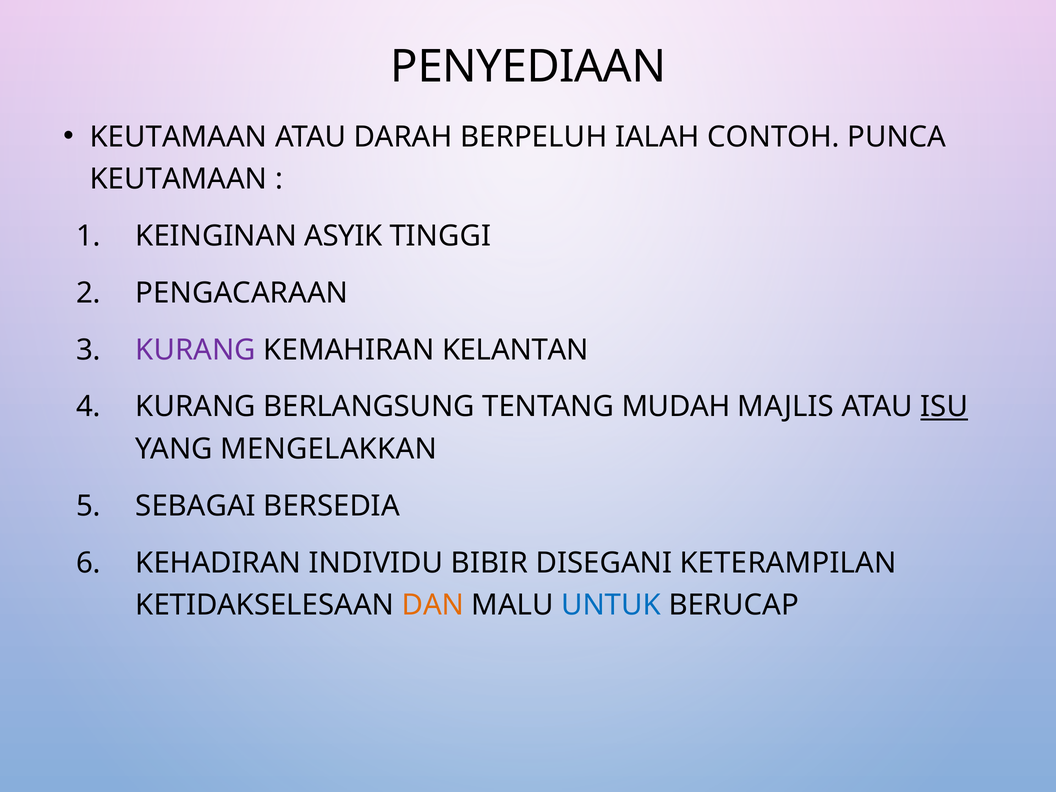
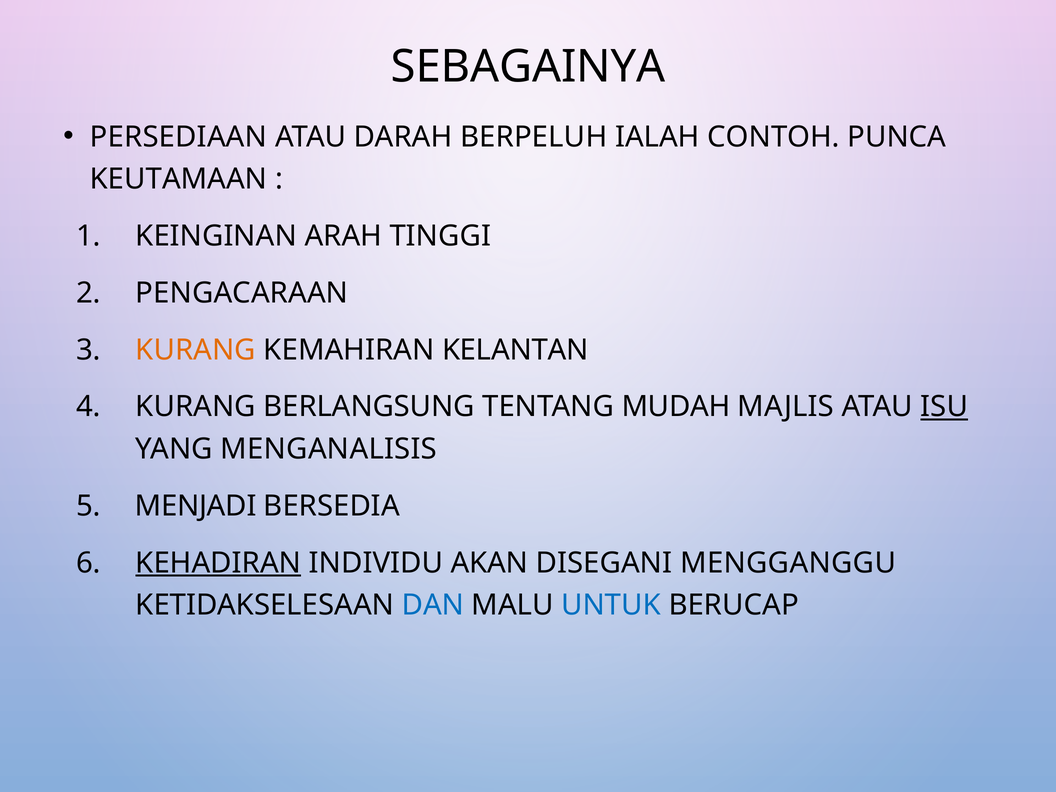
PENYEDIAAN: PENYEDIAAN -> SEBAGAINYA
KEUTAMAAN at (179, 137): KEUTAMAAN -> PERSEDIAAN
ASYIK: ASYIK -> ARAH
KURANG at (196, 350) colour: purple -> orange
MENGELAKKAN: MENGELAKKAN -> MENGANALISIS
SEBAGAI: SEBAGAI -> MENJADI
KEHADIRAN underline: none -> present
BIBIR: BIBIR -> AKAN
KETERAMPILAN: KETERAMPILAN -> MENGGANGGU
DAN colour: orange -> blue
